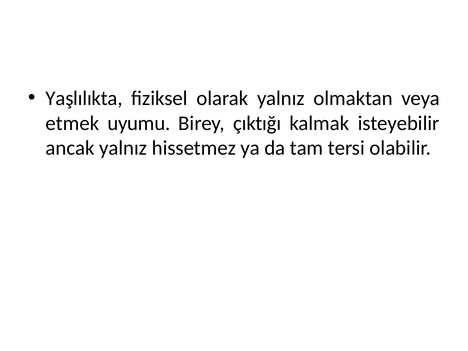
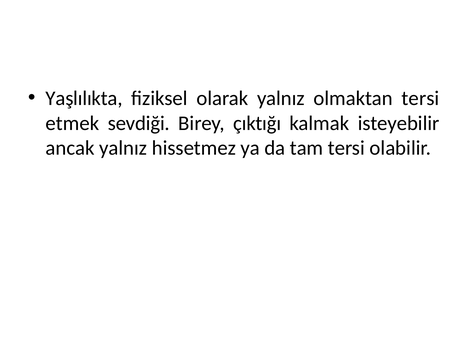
olmaktan veya: veya -> tersi
uyumu: uyumu -> sevdiği
